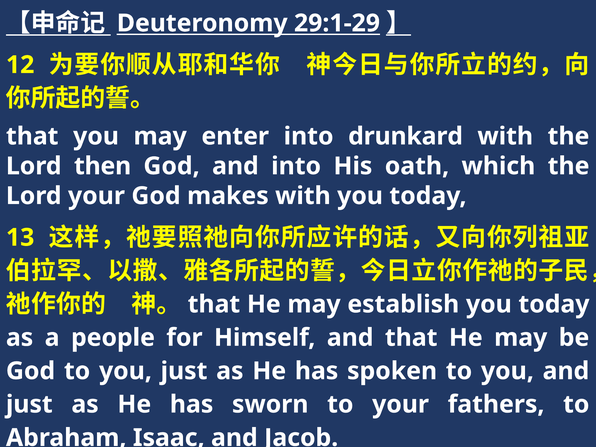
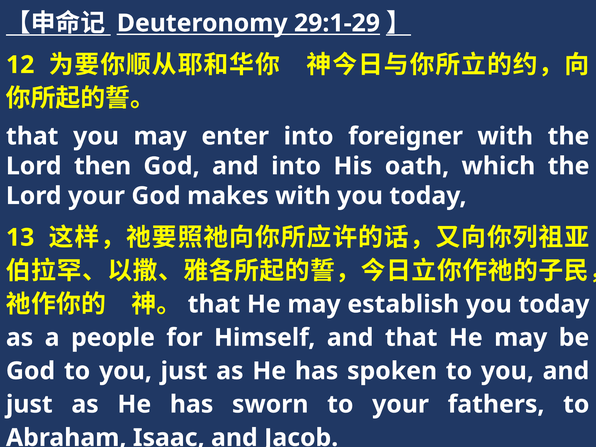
drunkard: drunkard -> foreigner
